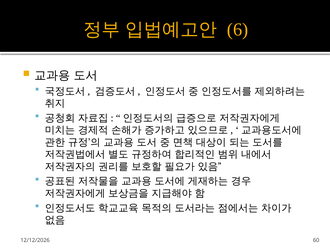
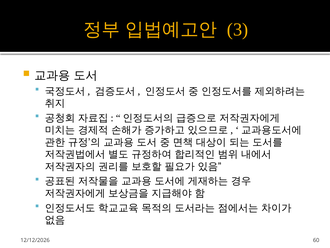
6: 6 -> 3
